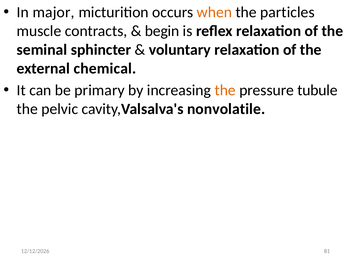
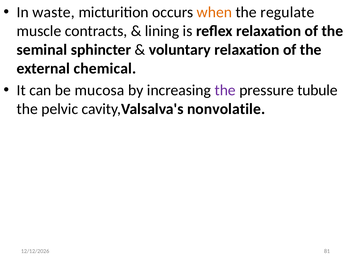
major: major -> waste
particles: particles -> regulate
begin: begin -> lining
primary: primary -> mucosa
the at (225, 90) colour: orange -> purple
